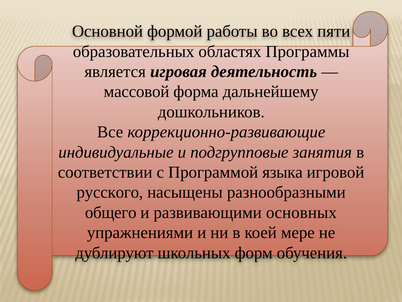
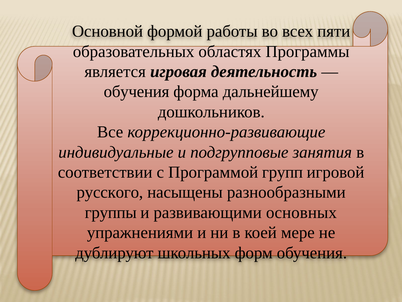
массовой at (137, 92): массовой -> обучения
языка: языка -> групп
общего: общего -> группы
